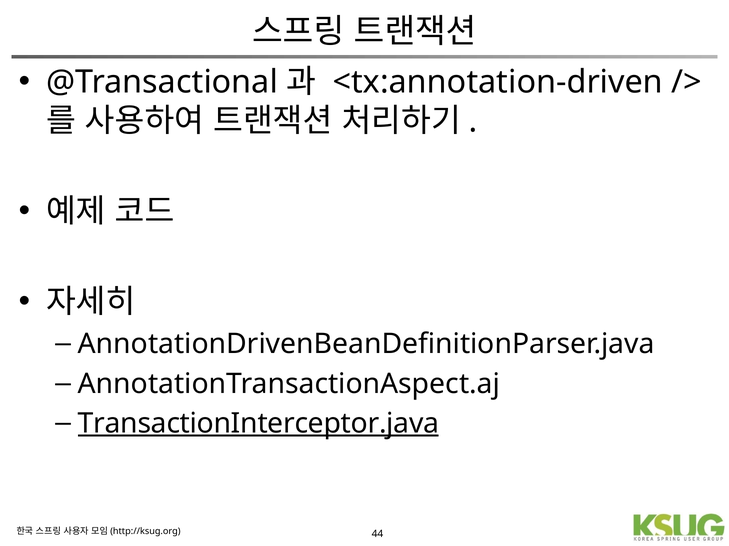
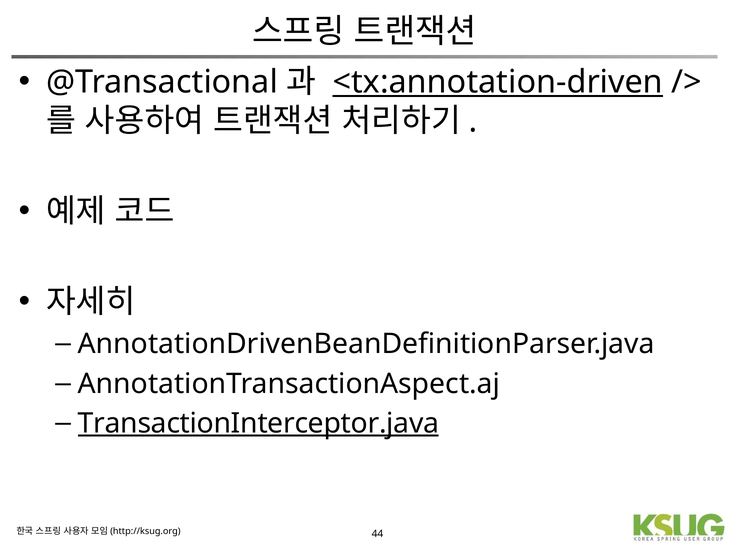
<tx:annotation-driven underline: none -> present
